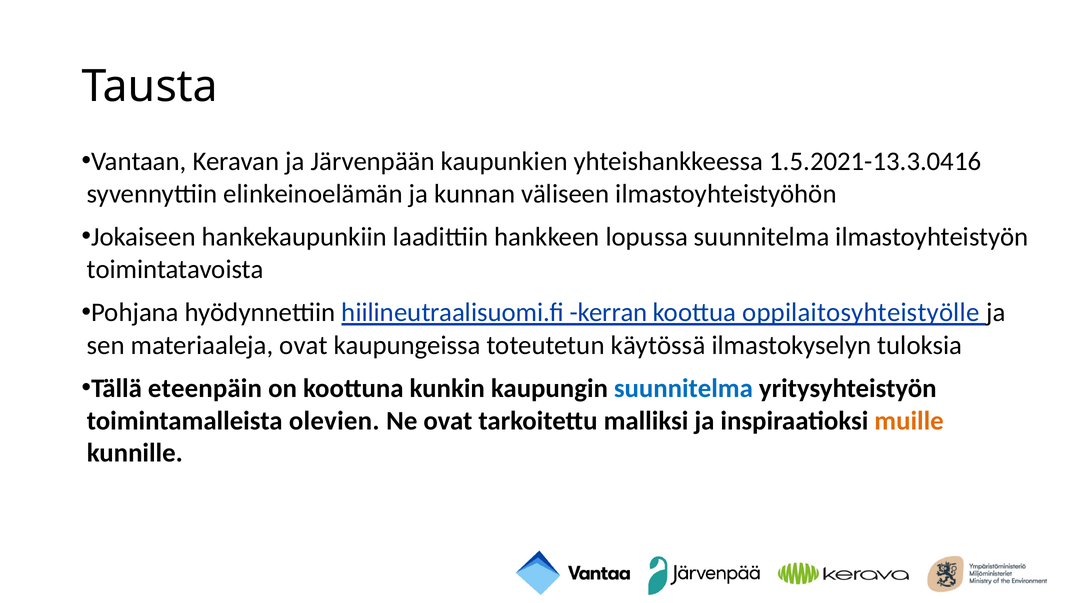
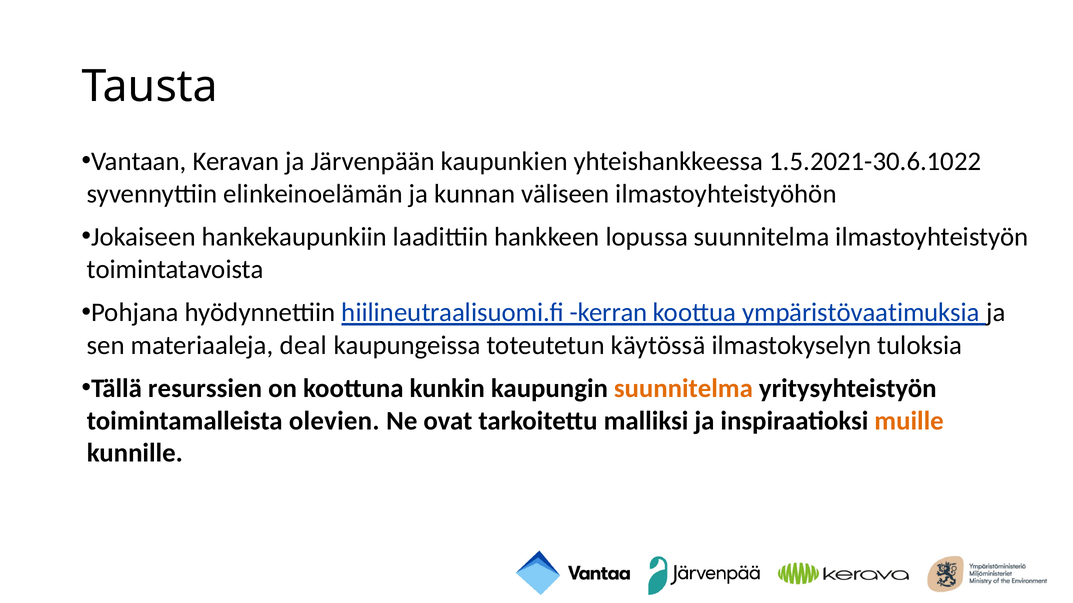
1.5.2021-13.3.0416: 1.5.2021-13.3.0416 -> 1.5.2021-30.6.1022
oppilaitosyhteistyölle: oppilaitosyhteistyölle -> ympäristövaatimuksia
materiaaleja ovat: ovat -> deal
eteenpäin: eteenpäin -> resurssien
suunnitelma at (683, 389) colour: blue -> orange
